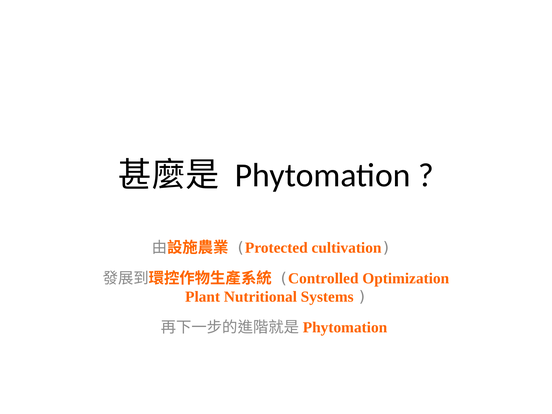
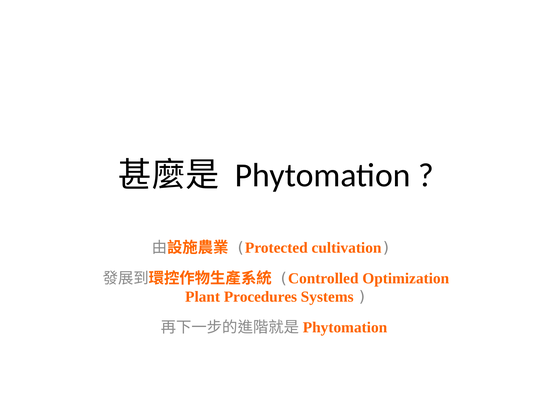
Nutritional: Nutritional -> Procedures
